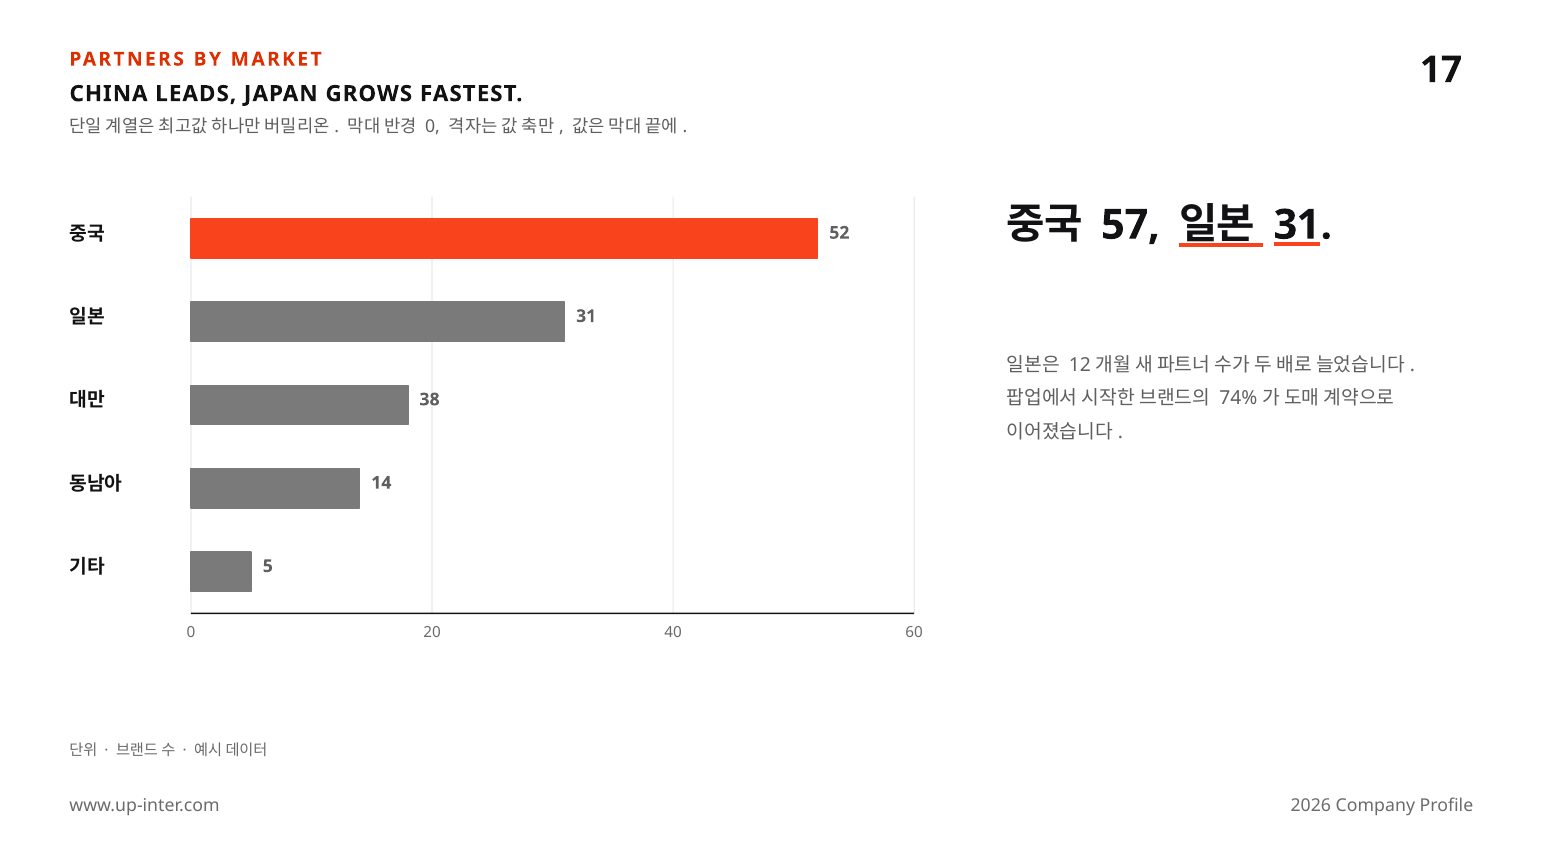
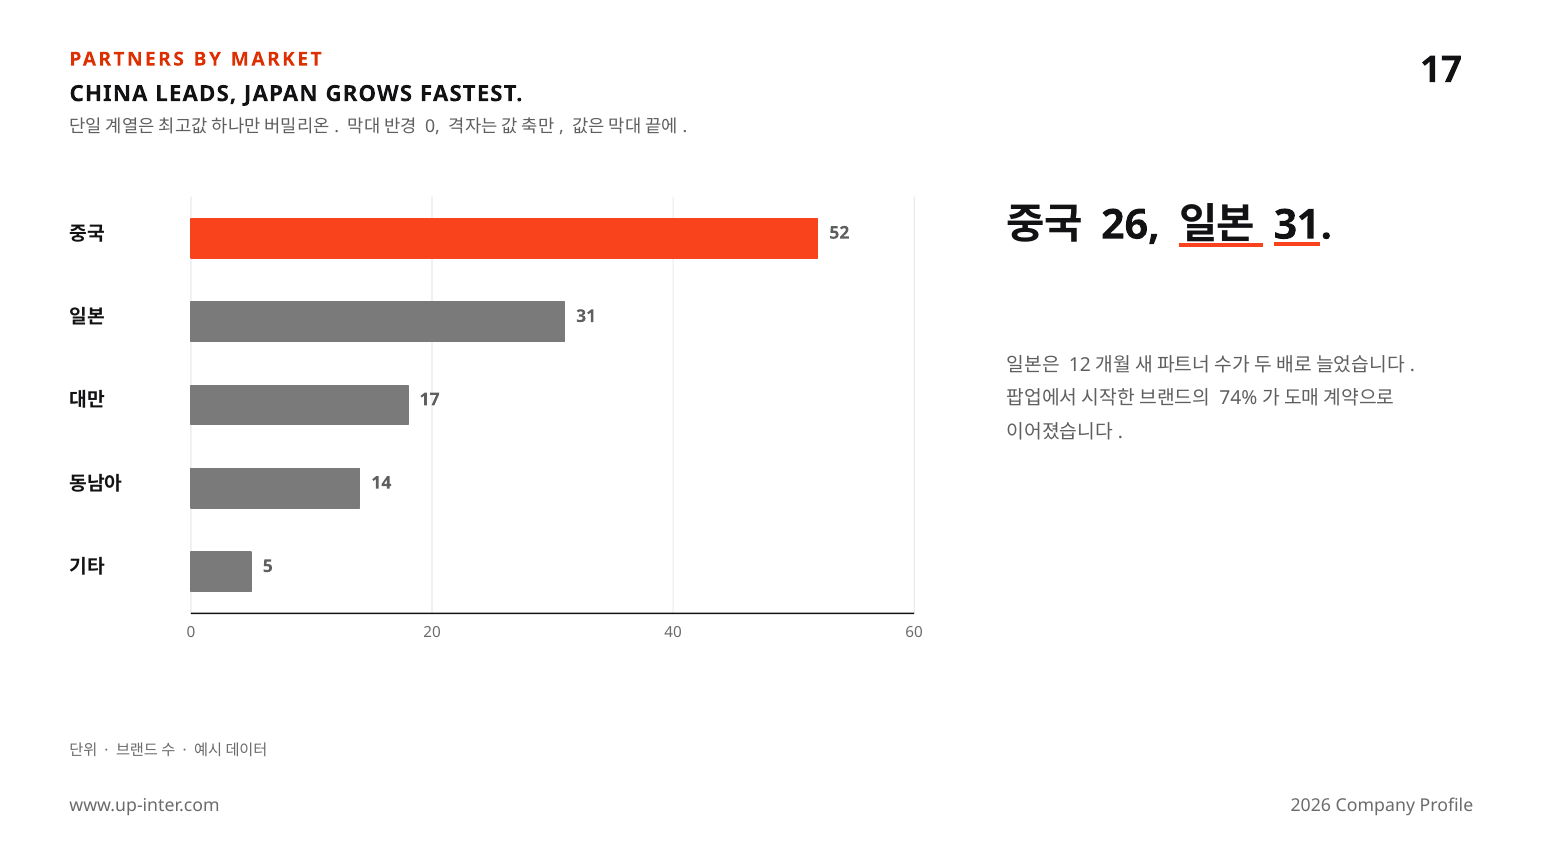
57: 57 -> 26
38 at (430, 399): 38 -> 17
